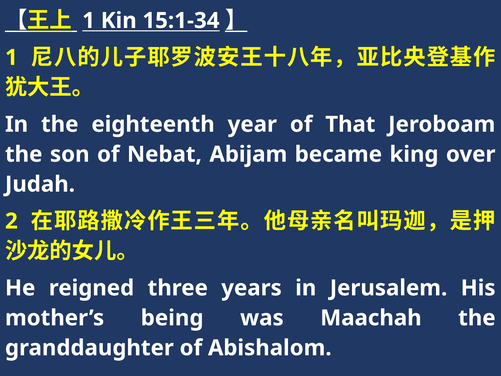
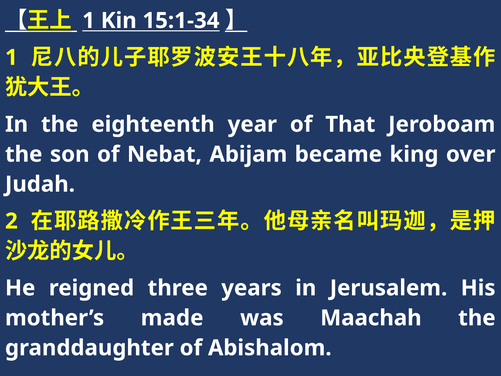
being: being -> made
